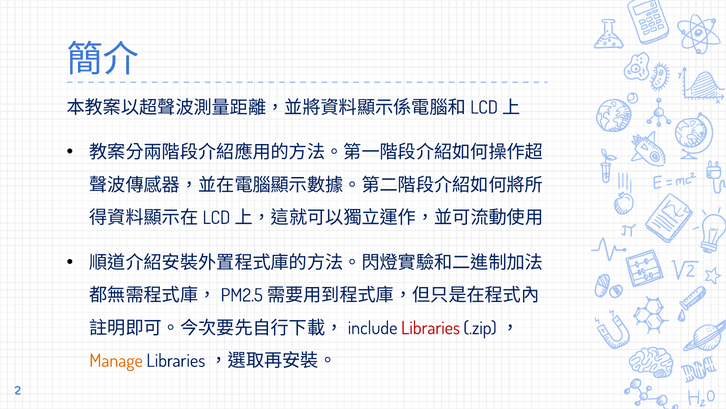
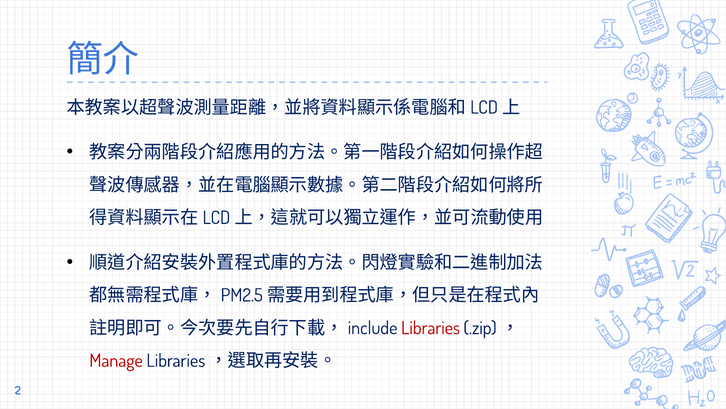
Manage colour: orange -> red
